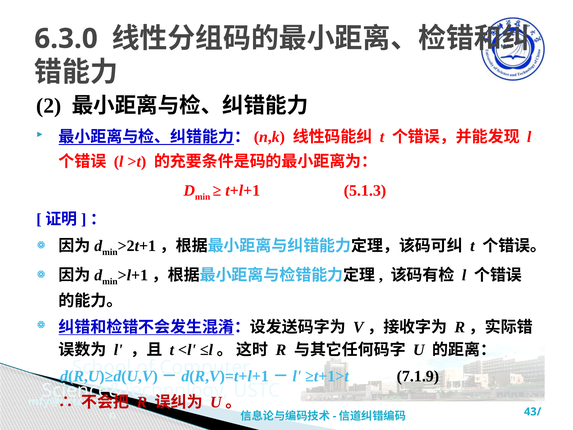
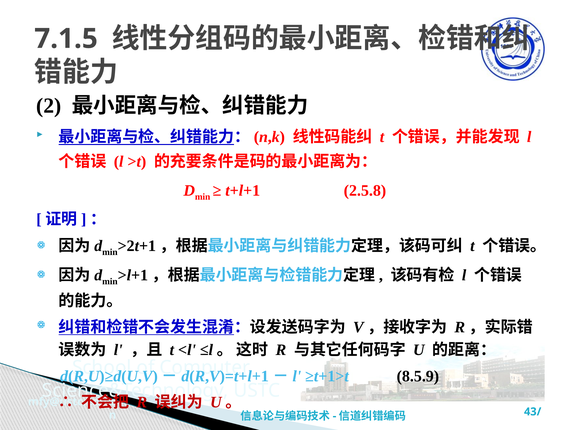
6.3.0: 6.3.0 -> 7.1.5
5.1.3: 5.1.3 -> 2.5.8
7.1.9: 7.1.9 -> 8.5.9
